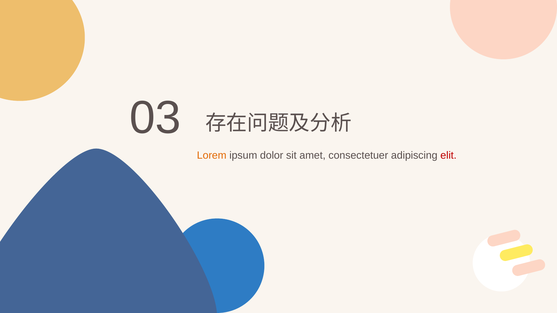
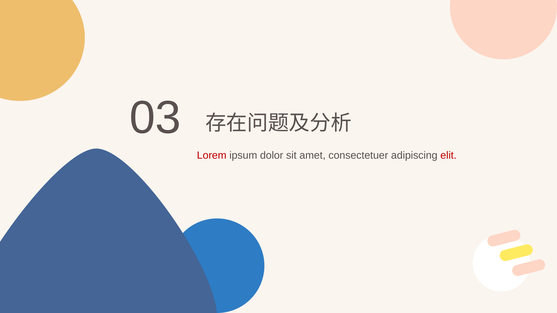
Lorem colour: orange -> red
